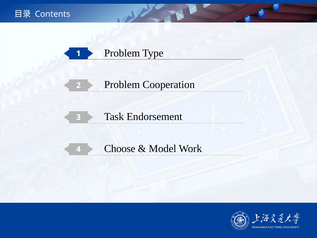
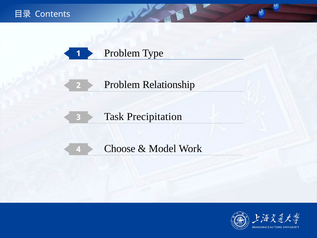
Cooperation: Cooperation -> Relationship
Endorsement: Endorsement -> Precipitation
